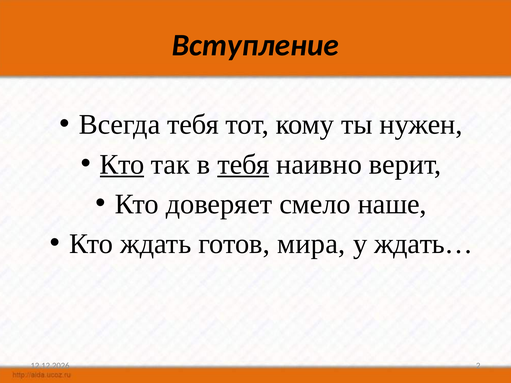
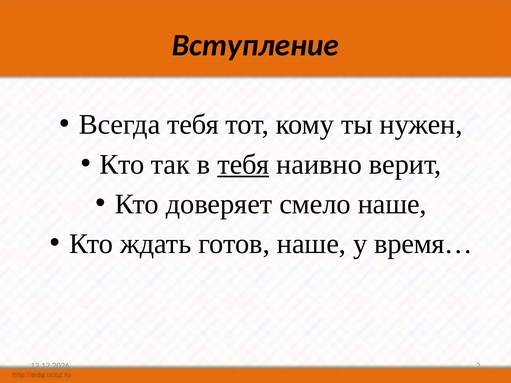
Кто at (122, 164) underline: present -> none
готов мира: мира -> наше
ждать…: ждать… -> время…
